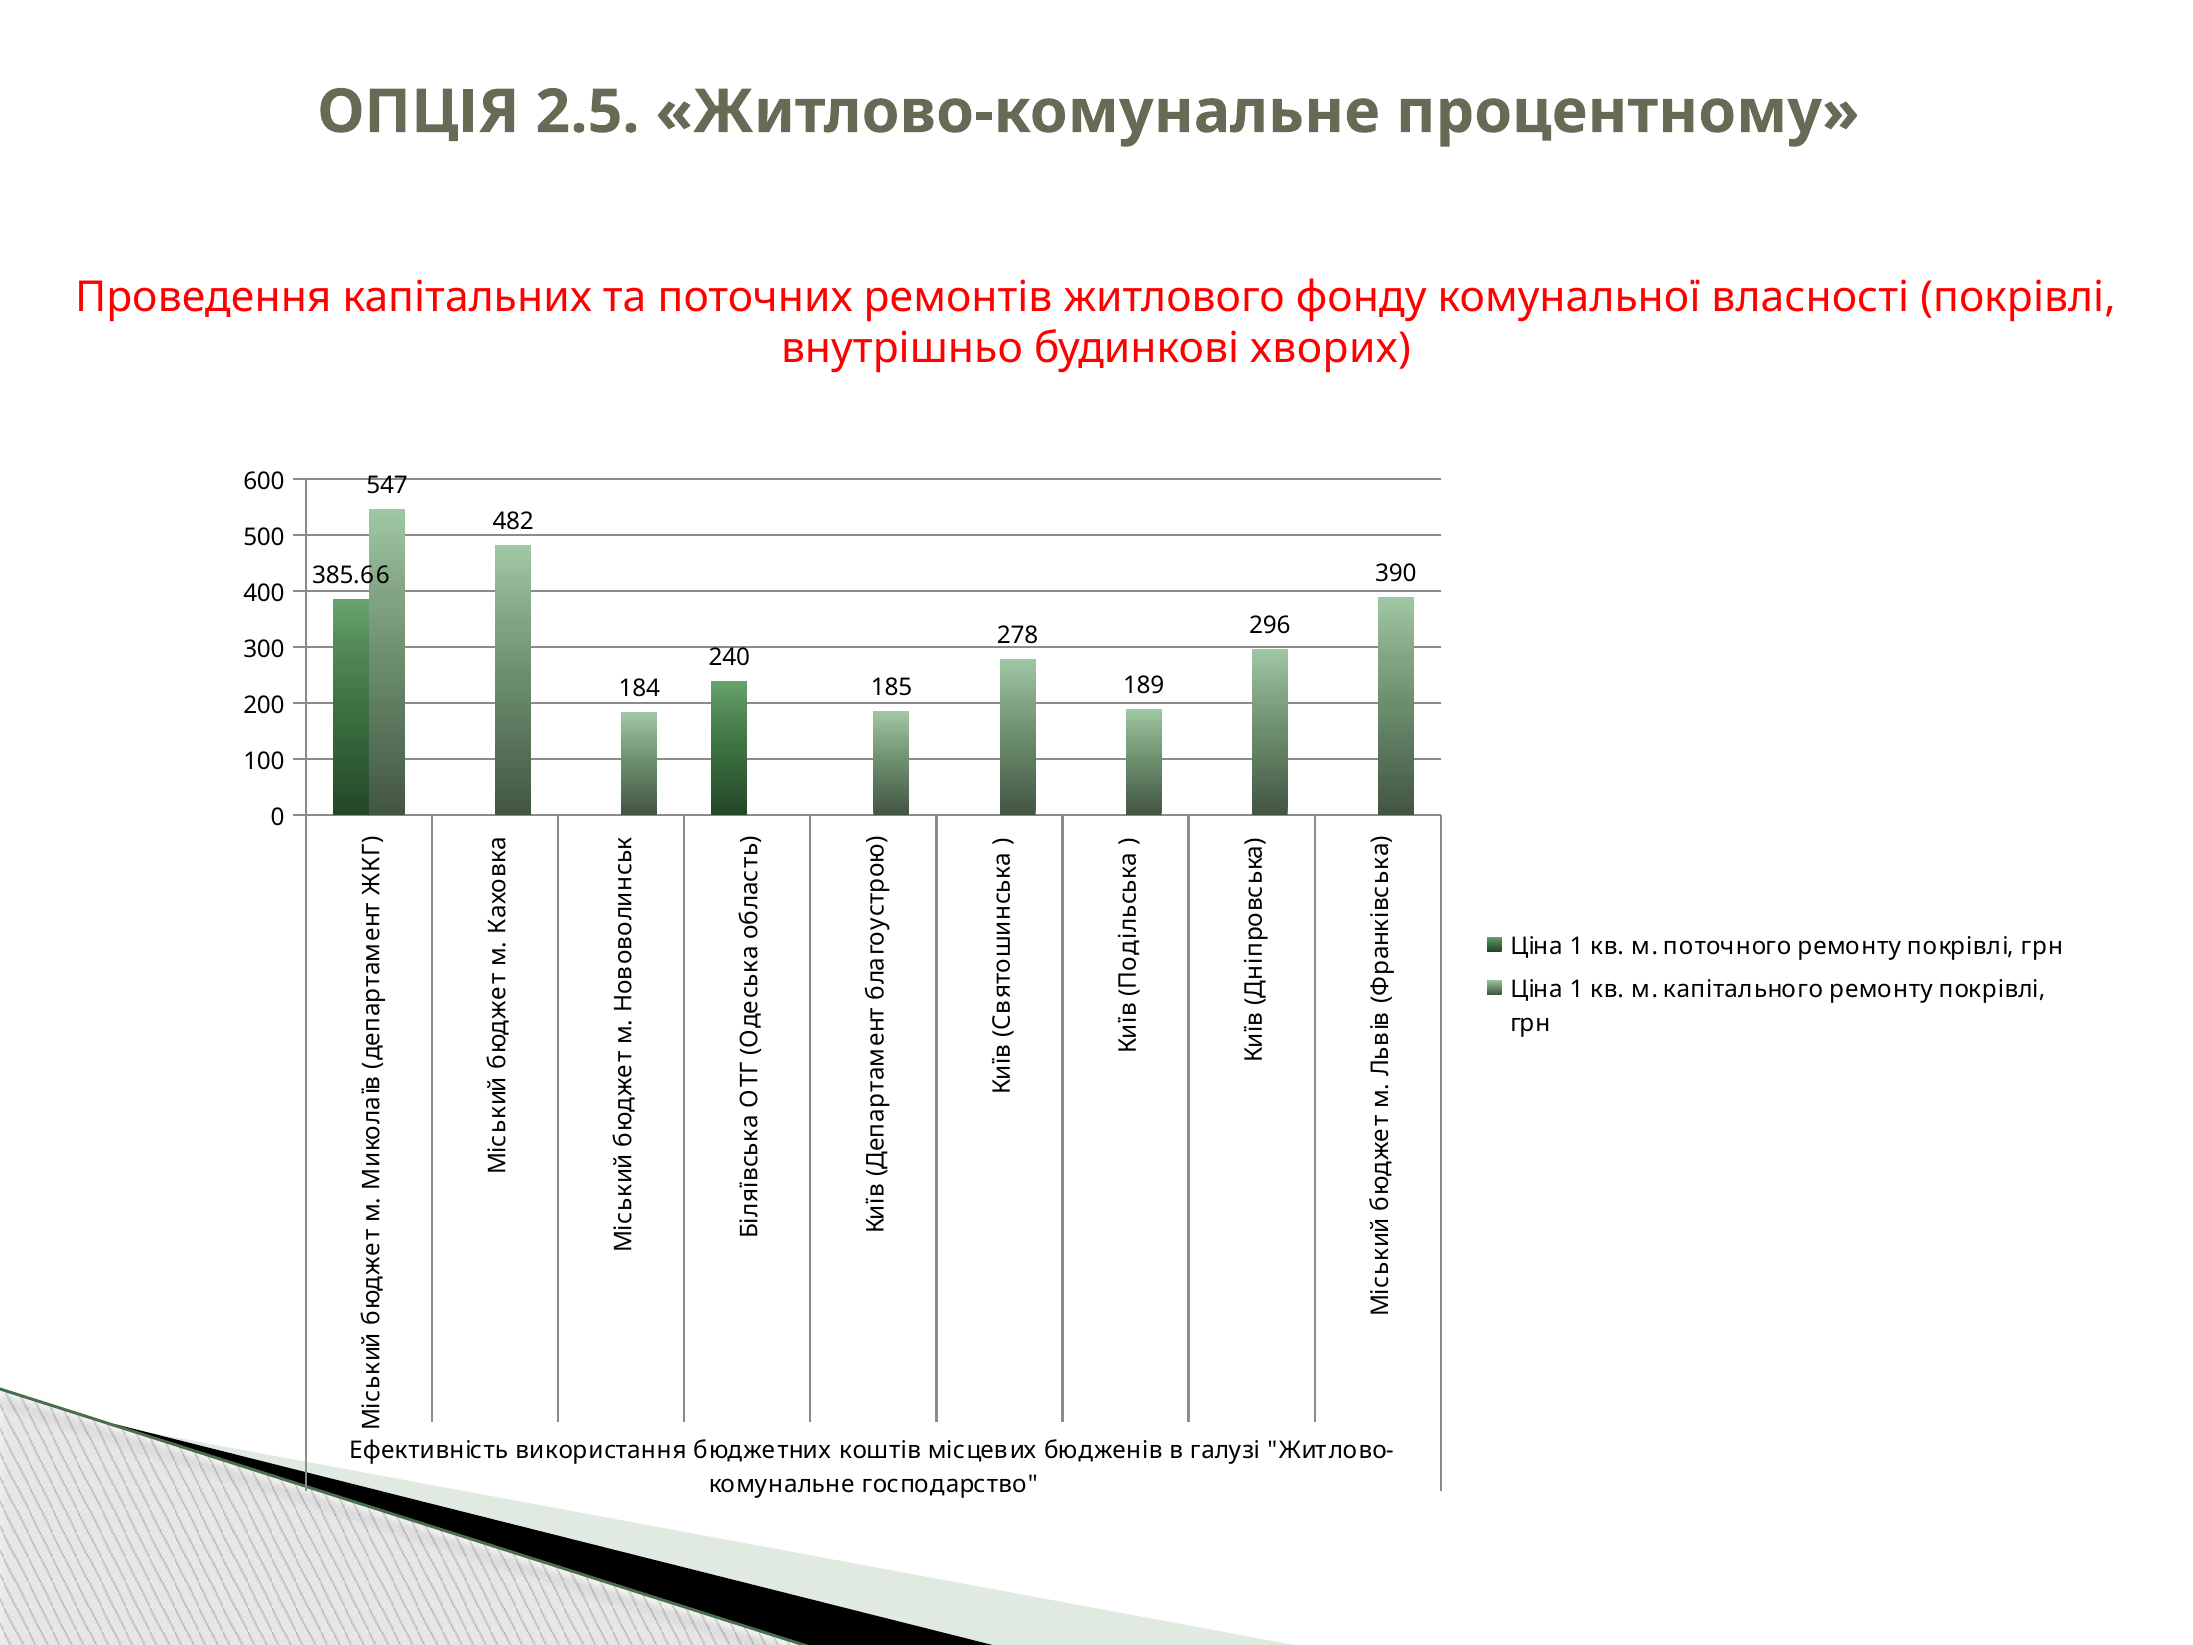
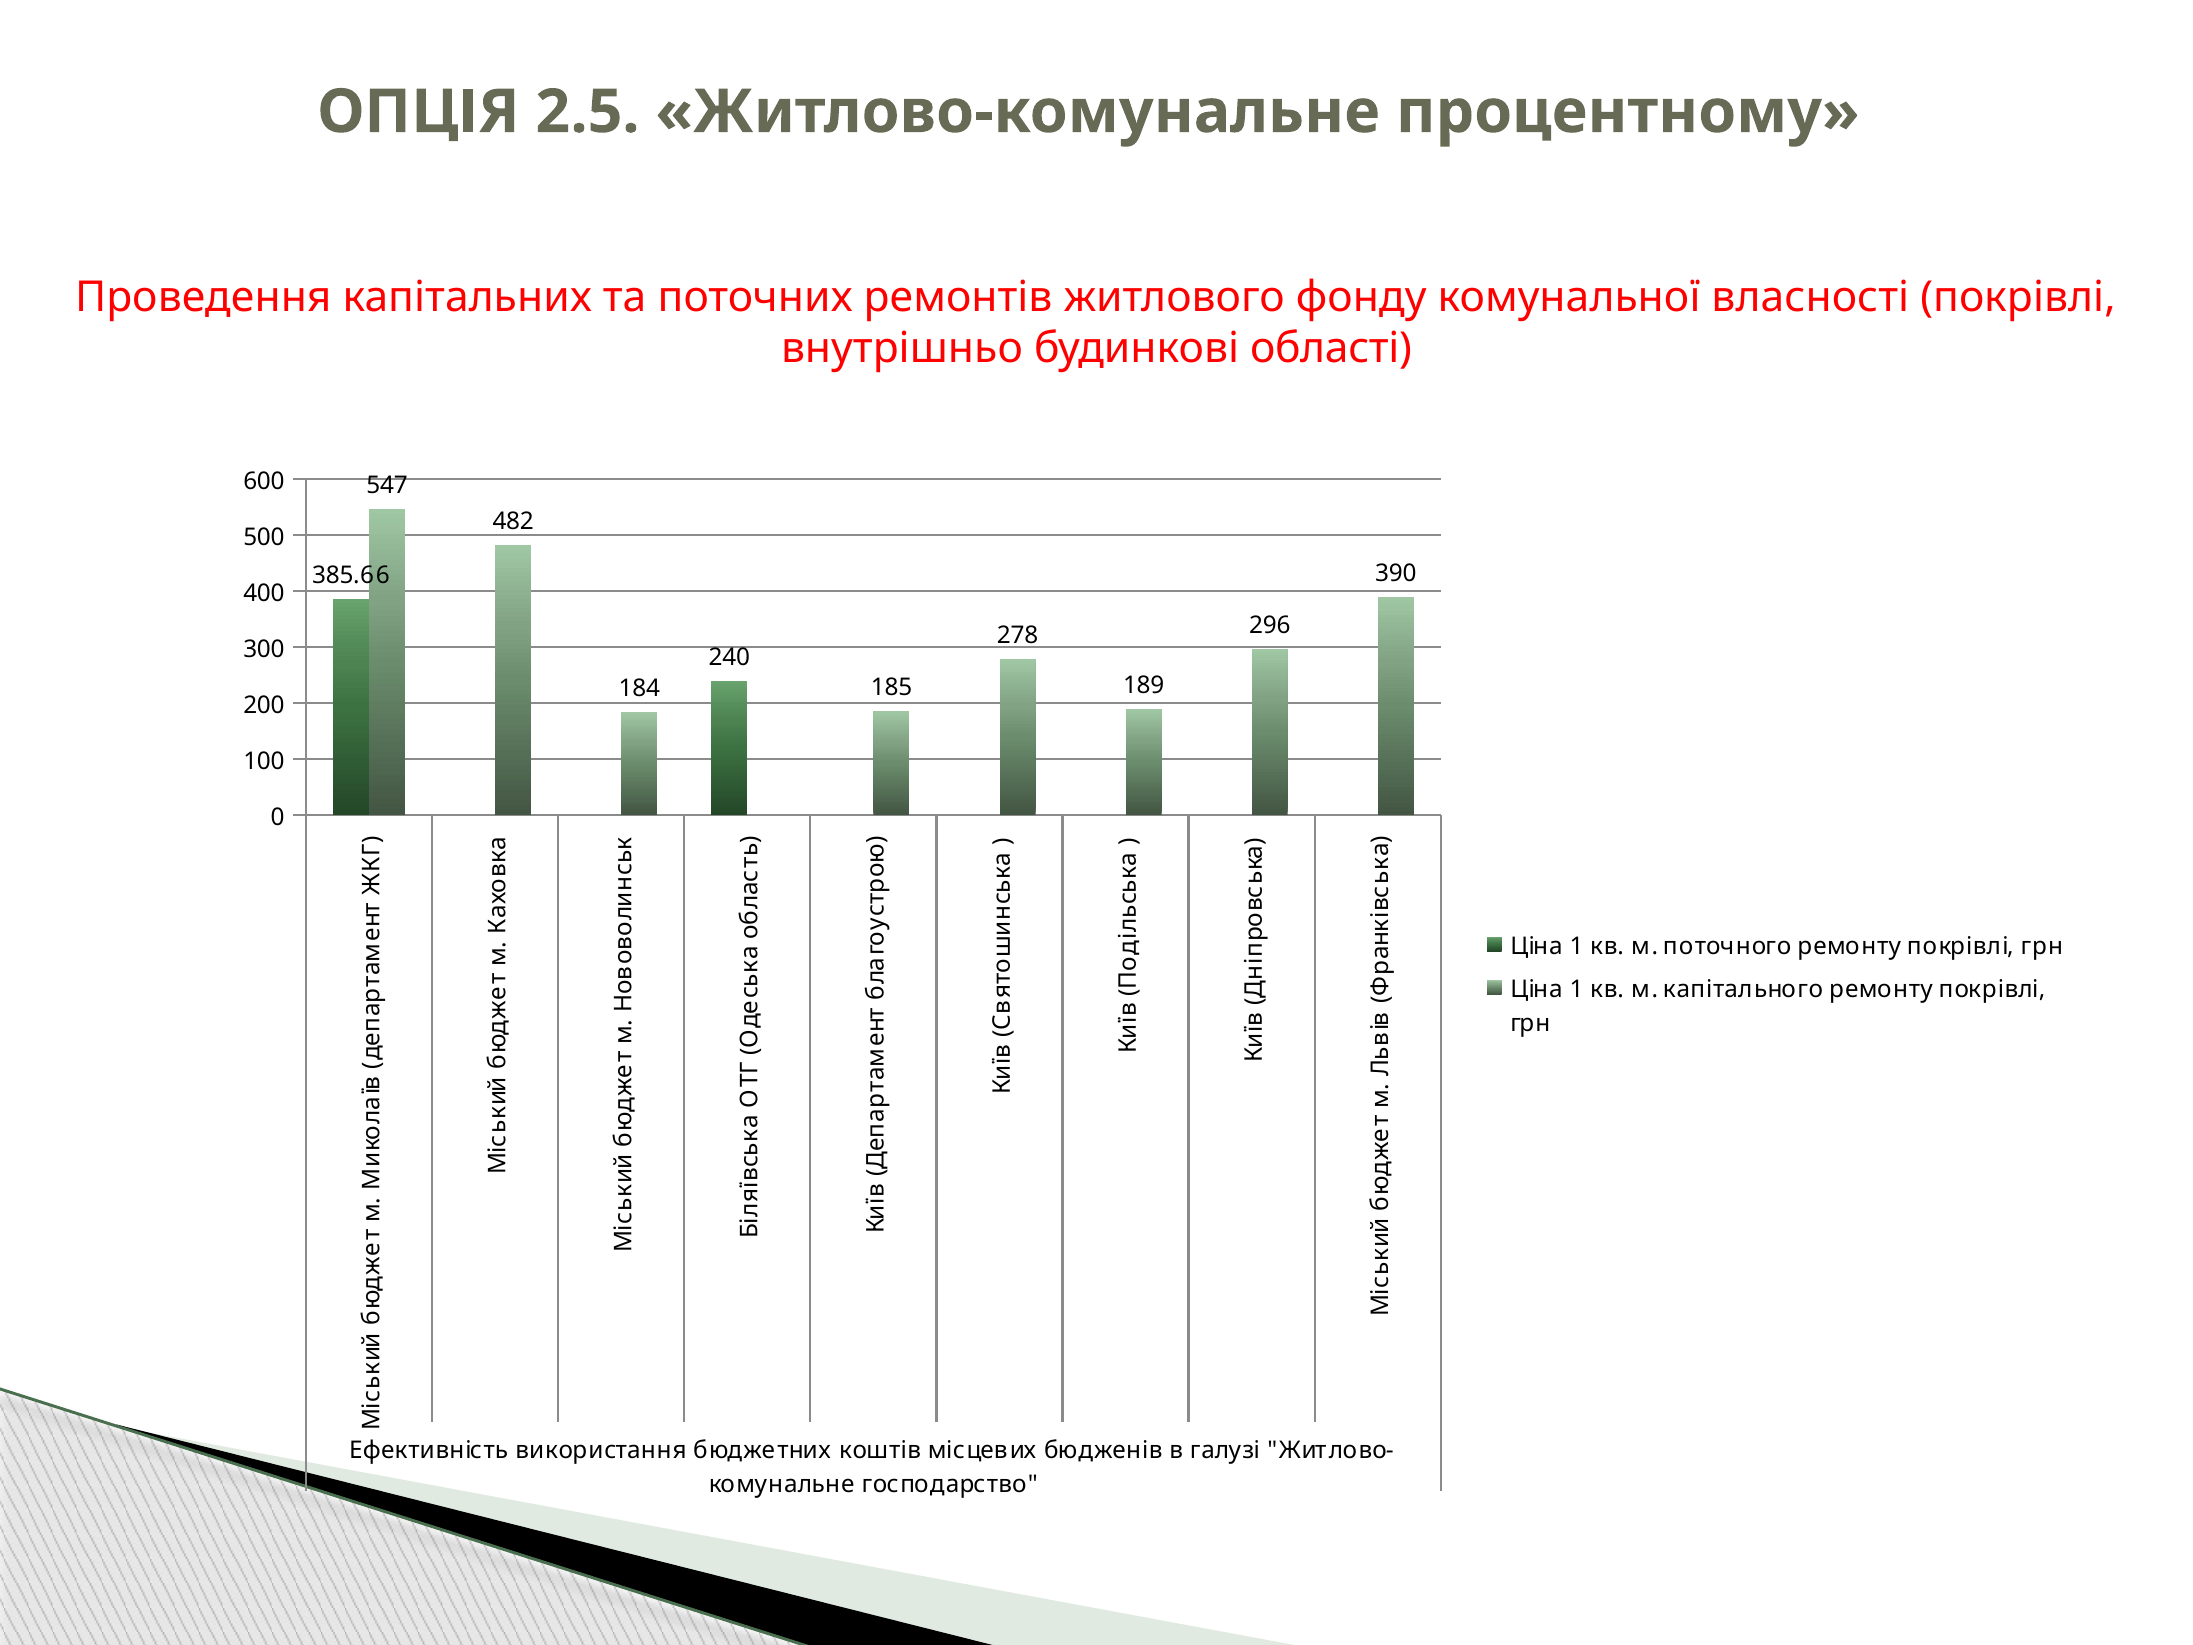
хворих: хворих -> області
